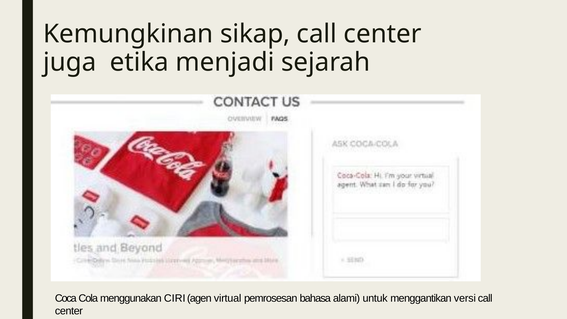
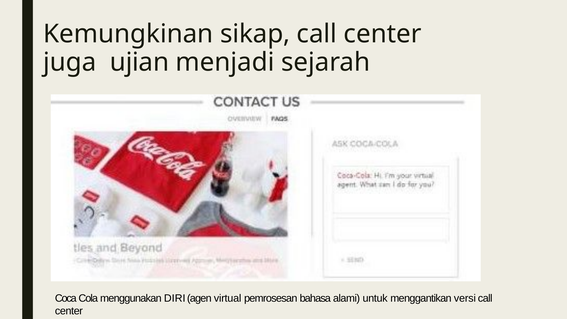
etika: etika -> ujian
CIRI: CIRI -> DIRI
